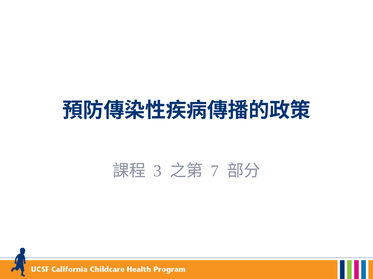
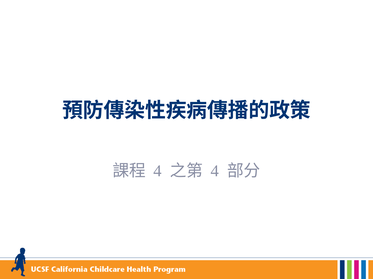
3 at (158, 171): 3 -> 4
7 at (215, 171): 7 -> 4
